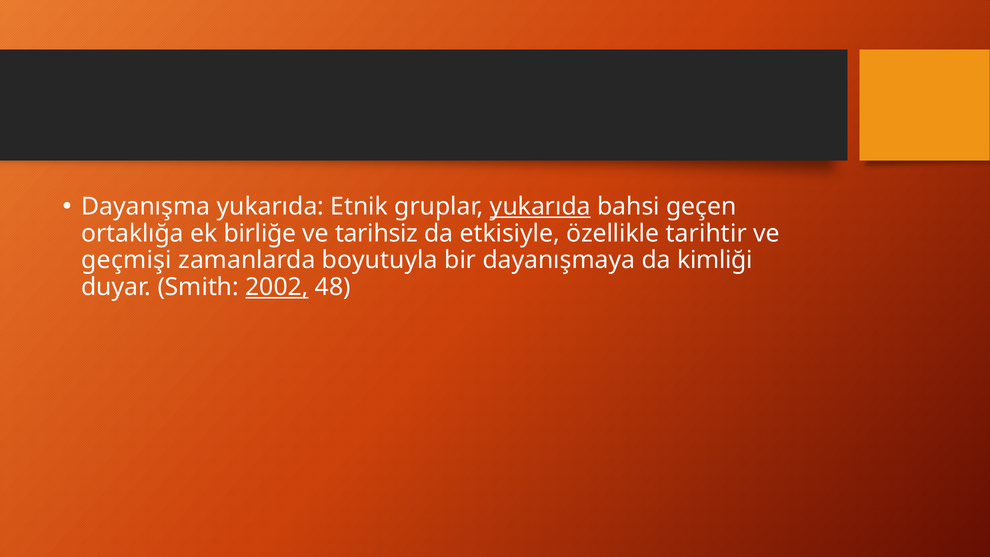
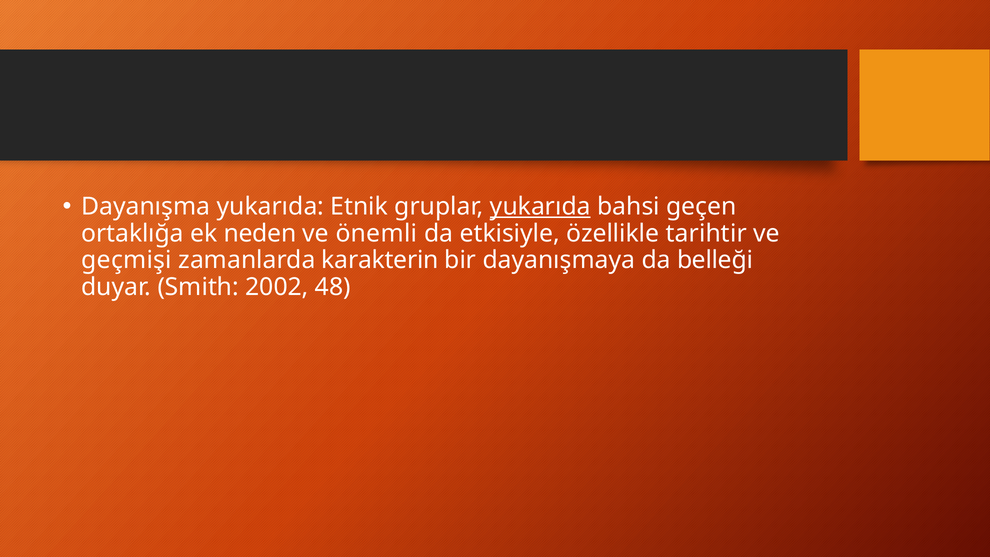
birliğe: birliğe -> neden
tarihsiz: tarihsiz -> önemli
boyutuyla: boyutuyla -> karakterin
kimliği: kimliği -> belleği
2002 underline: present -> none
